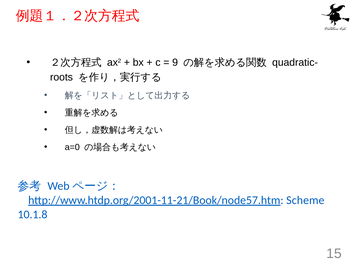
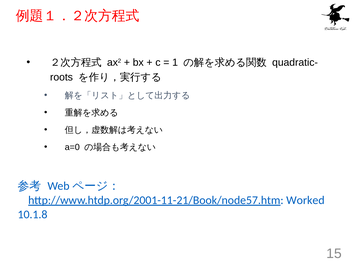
9: 9 -> 1
Scheme: Scheme -> Worked
